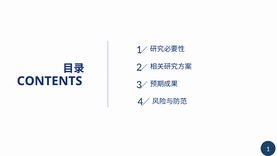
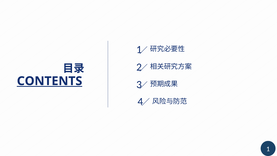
CONTENTS underline: none -> present
